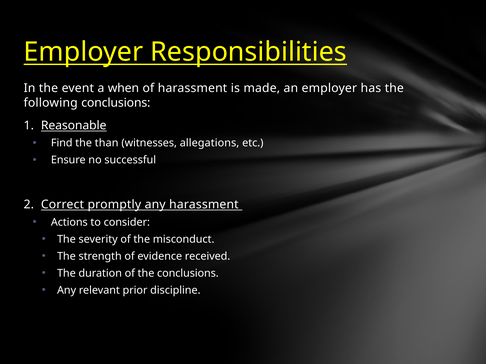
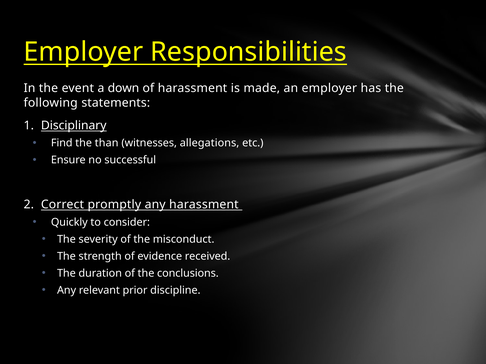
when: when -> down
following conclusions: conclusions -> statements
Reasonable: Reasonable -> Disciplinary
Actions: Actions -> Quickly
